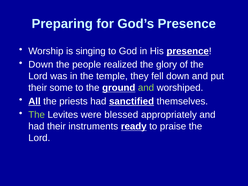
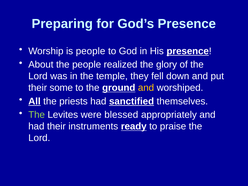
is singing: singing -> people
Down at (41, 65): Down -> About
and at (146, 88) colour: light green -> yellow
